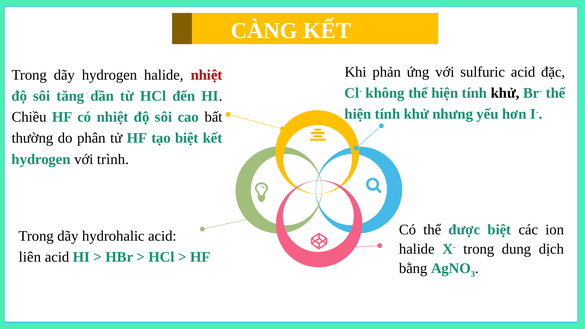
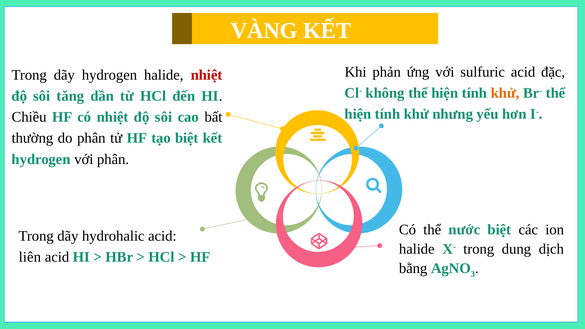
CÀNG: CÀNG -> VÀNG
khử at (505, 93) colour: black -> orange
với trình: trình -> phân
được: được -> nước
